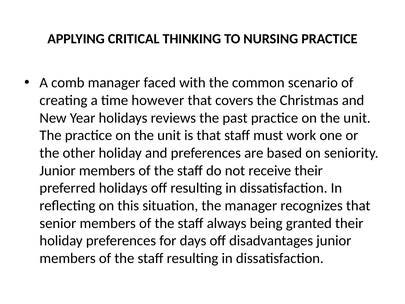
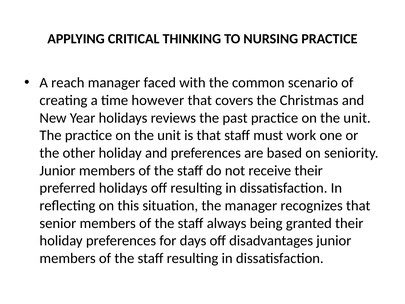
comb: comb -> reach
